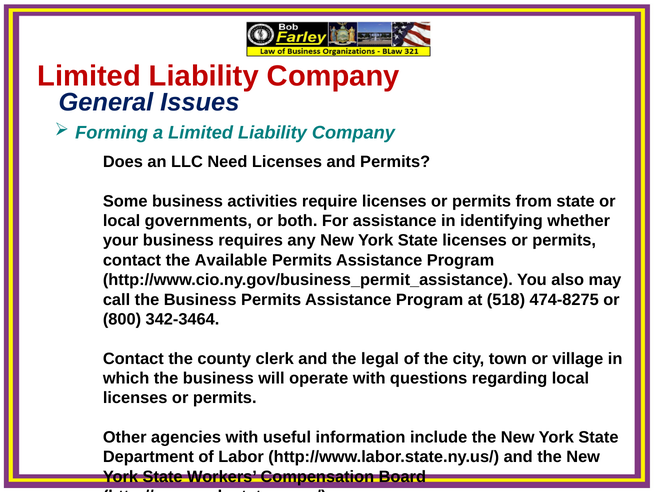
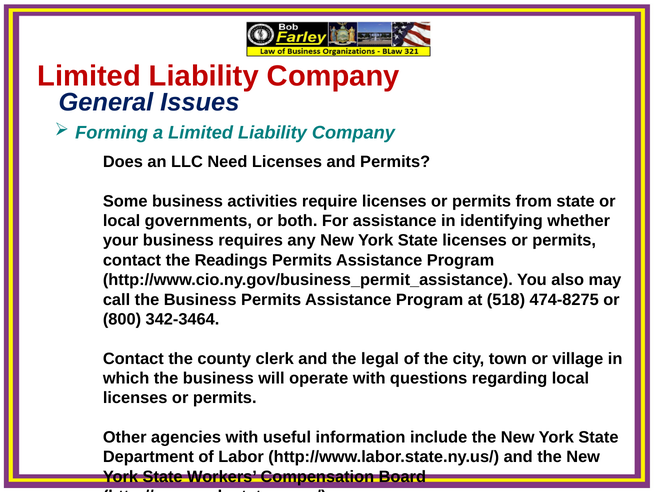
Available: Available -> Readings
